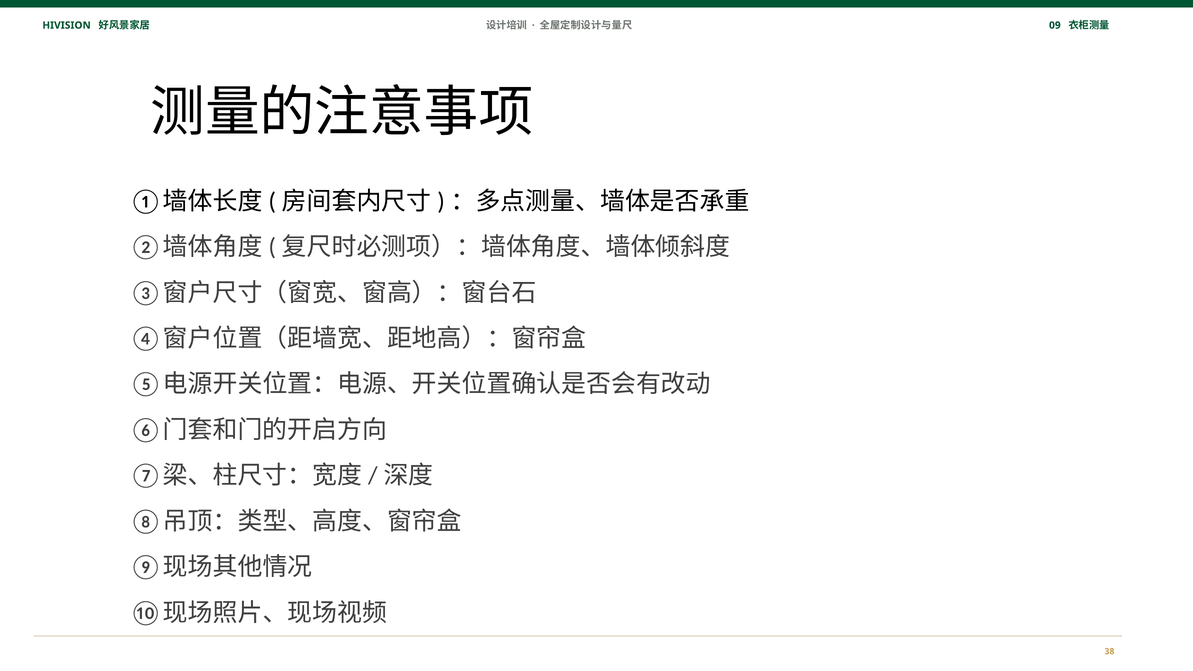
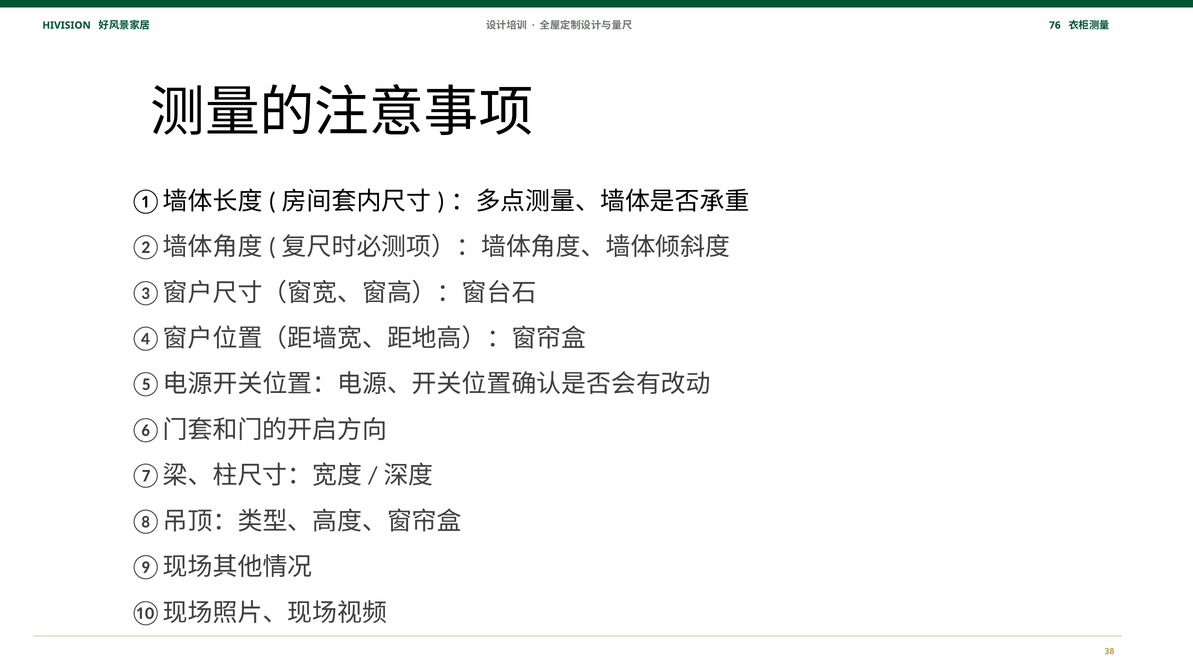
09: 09 -> 76
